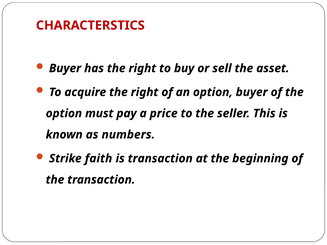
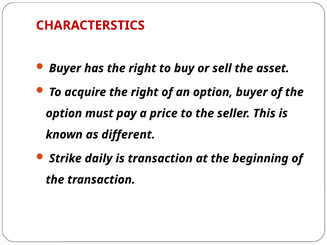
numbers: numbers -> different
faith: faith -> daily
